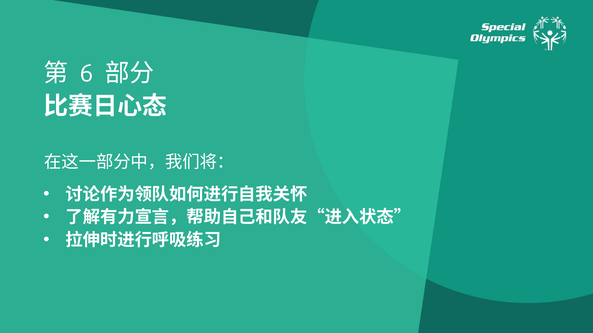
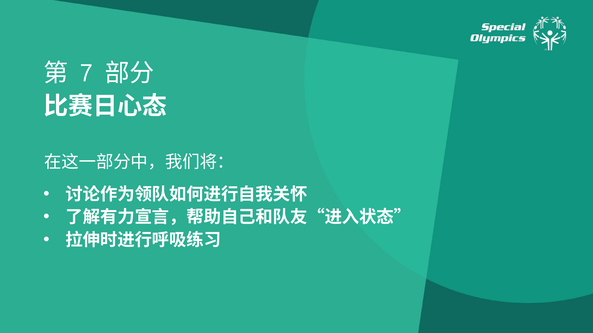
6: 6 -> 7
